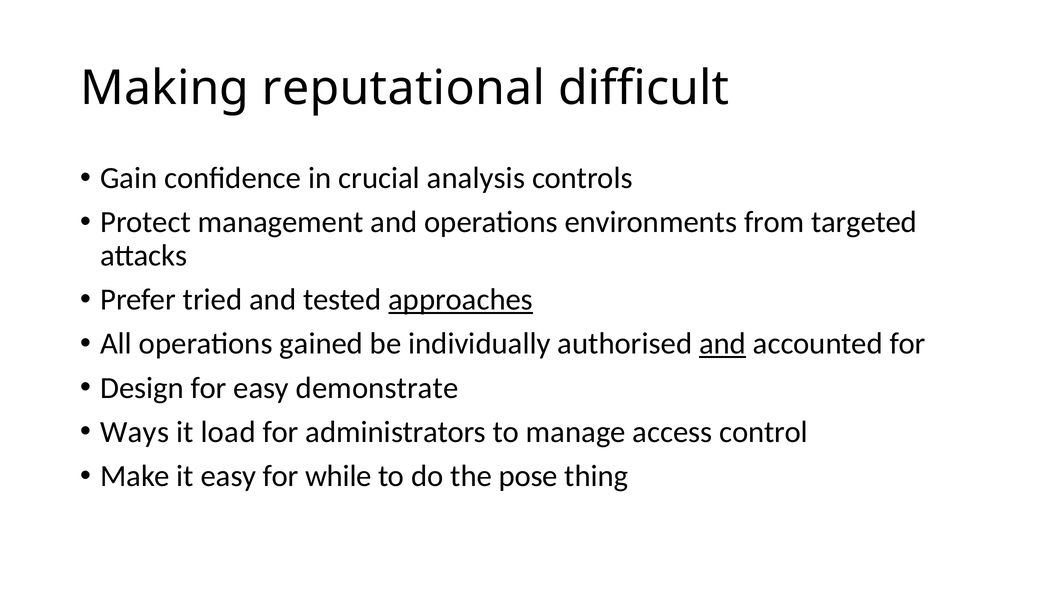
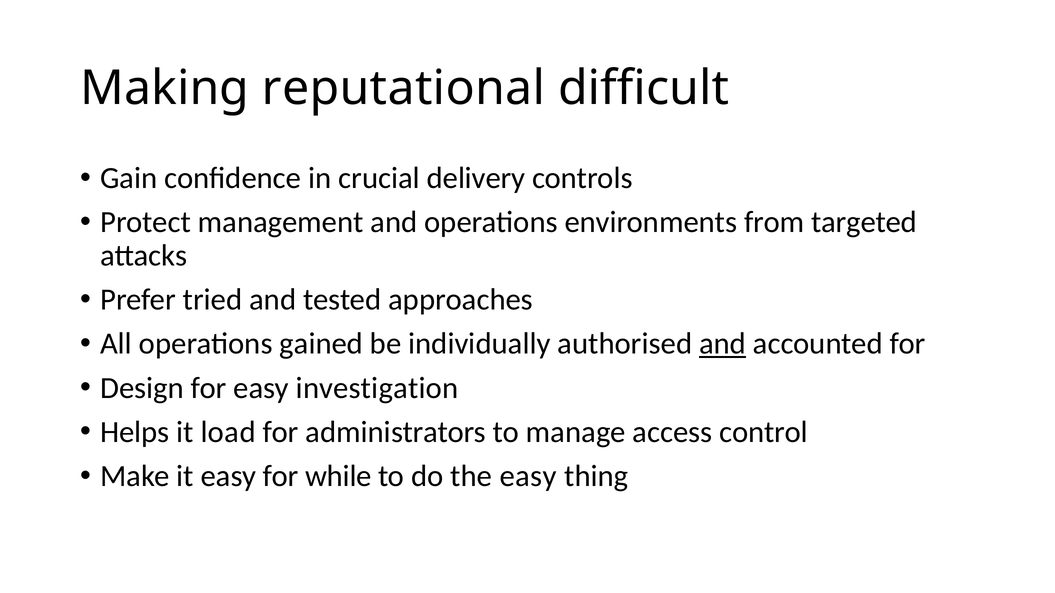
analysis: analysis -> delivery
approaches underline: present -> none
demonstrate: demonstrate -> investigation
Ways: Ways -> Helps
the pose: pose -> easy
